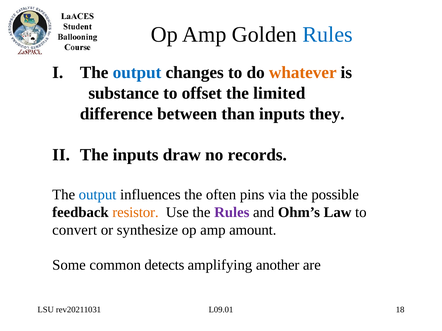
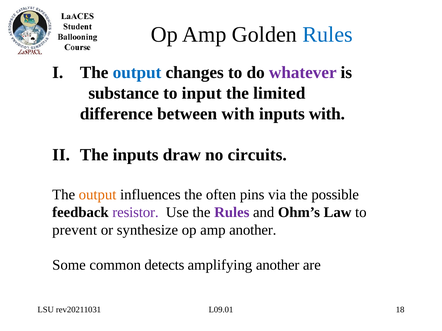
whatever colour: orange -> purple
offset: offset -> input
between than: than -> with
inputs they: they -> with
records: records -> circuits
output at (98, 195) colour: blue -> orange
resistor colour: orange -> purple
convert: convert -> prevent
amp amount: amount -> another
